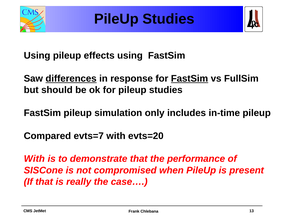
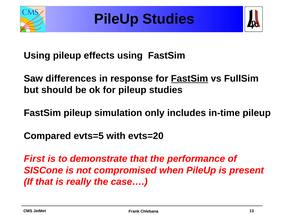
differences underline: present -> none
evts=7: evts=7 -> evts=5
With at (34, 159): With -> First
